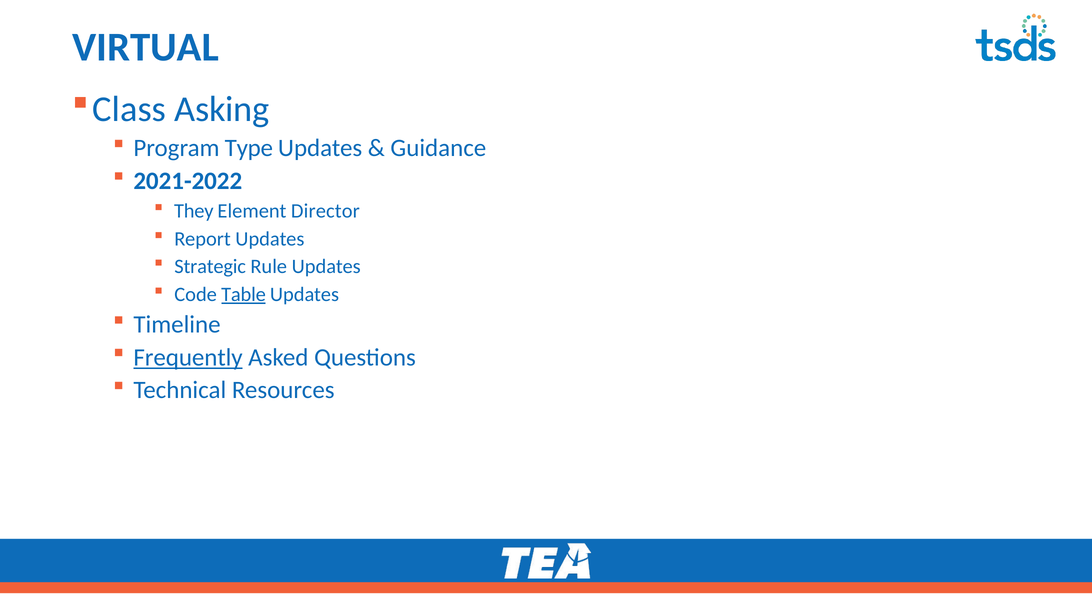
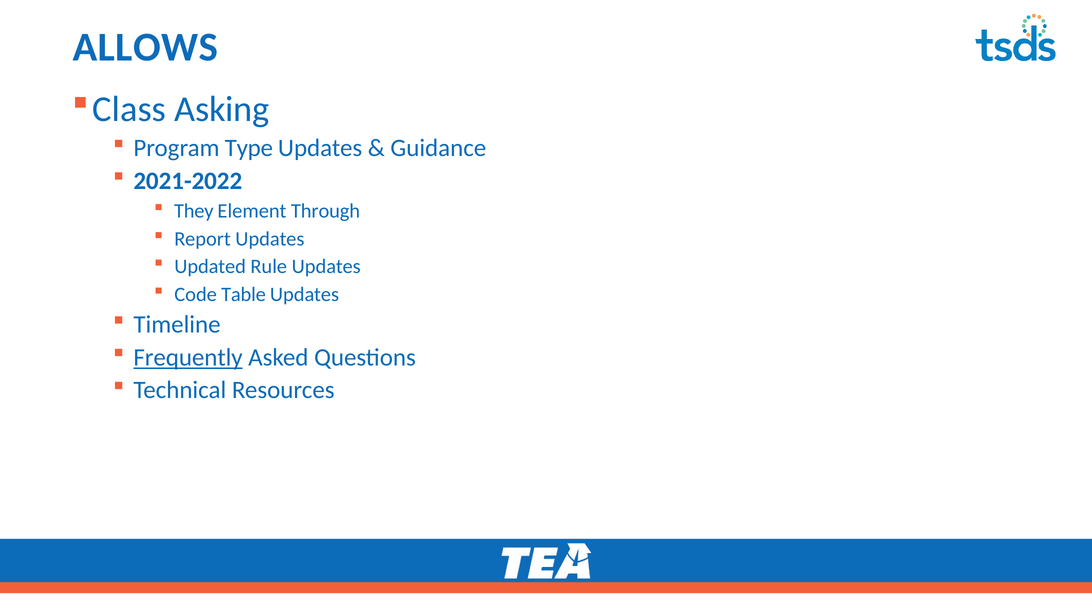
VIRTUAL: VIRTUAL -> ALLOWS
Director: Director -> Through
Strategic: Strategic -> Updated
Table underline: present -> none
